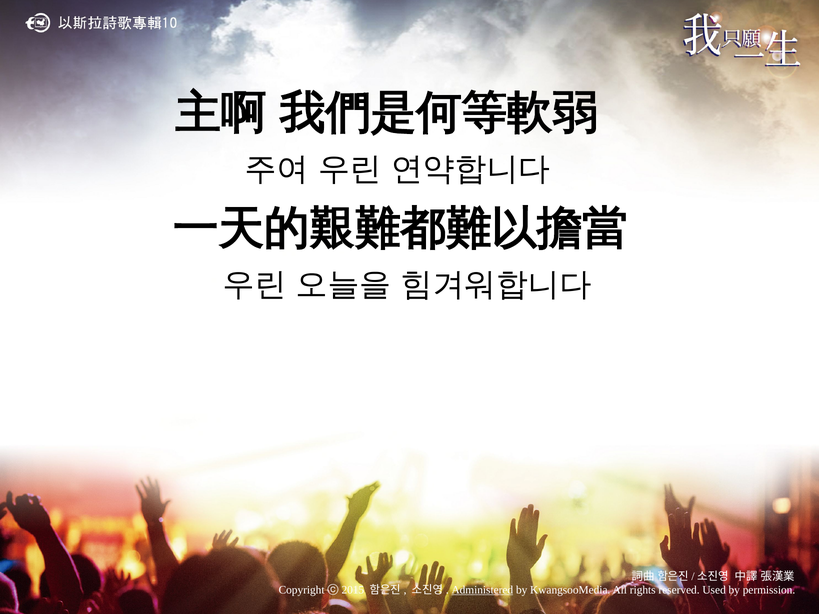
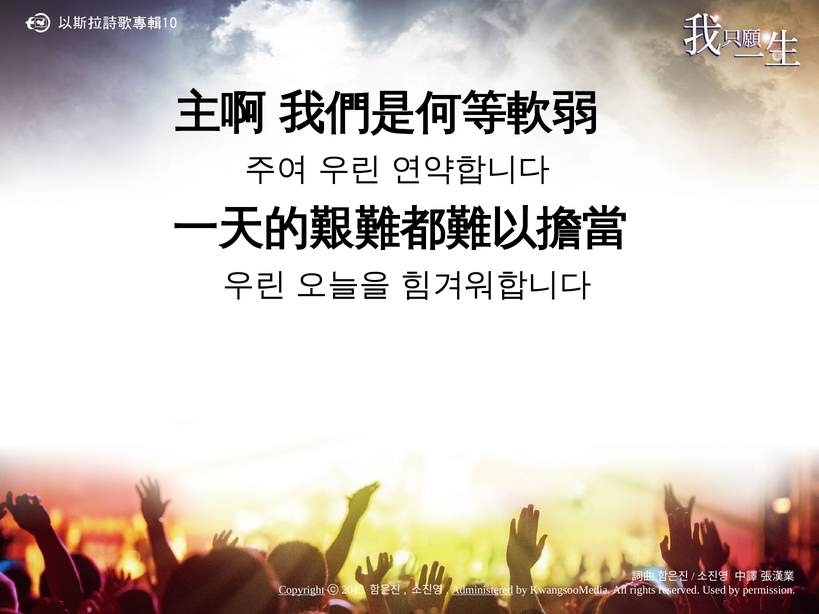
Copyright underline: none -> present
